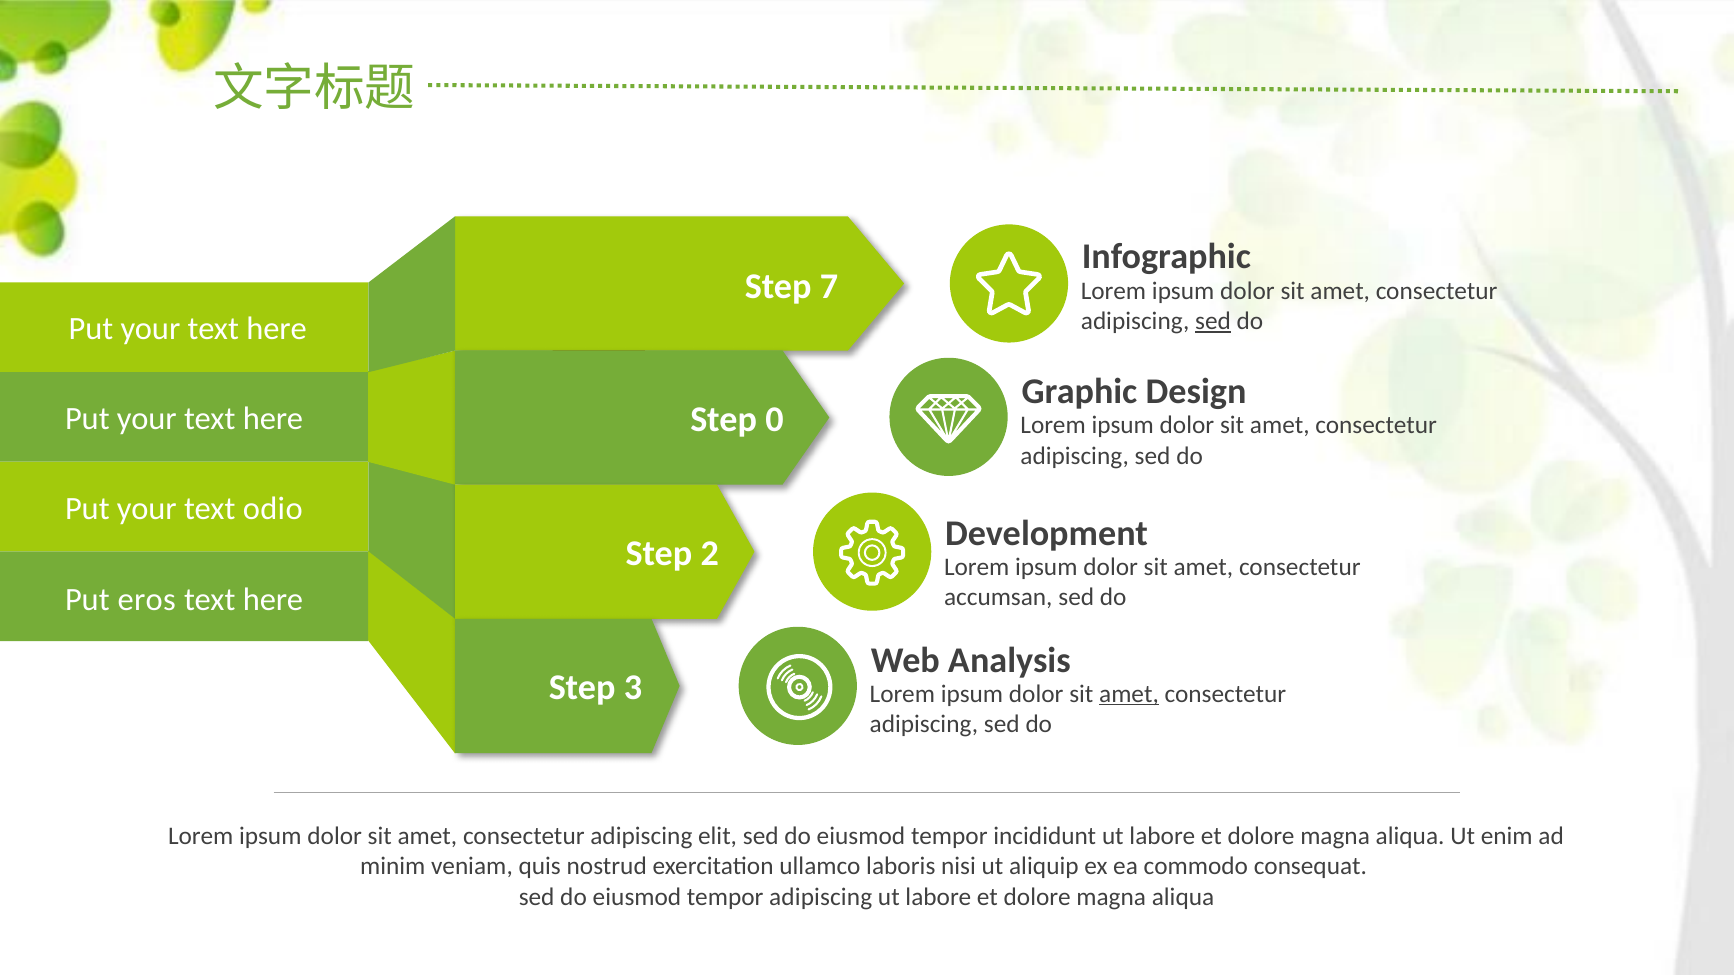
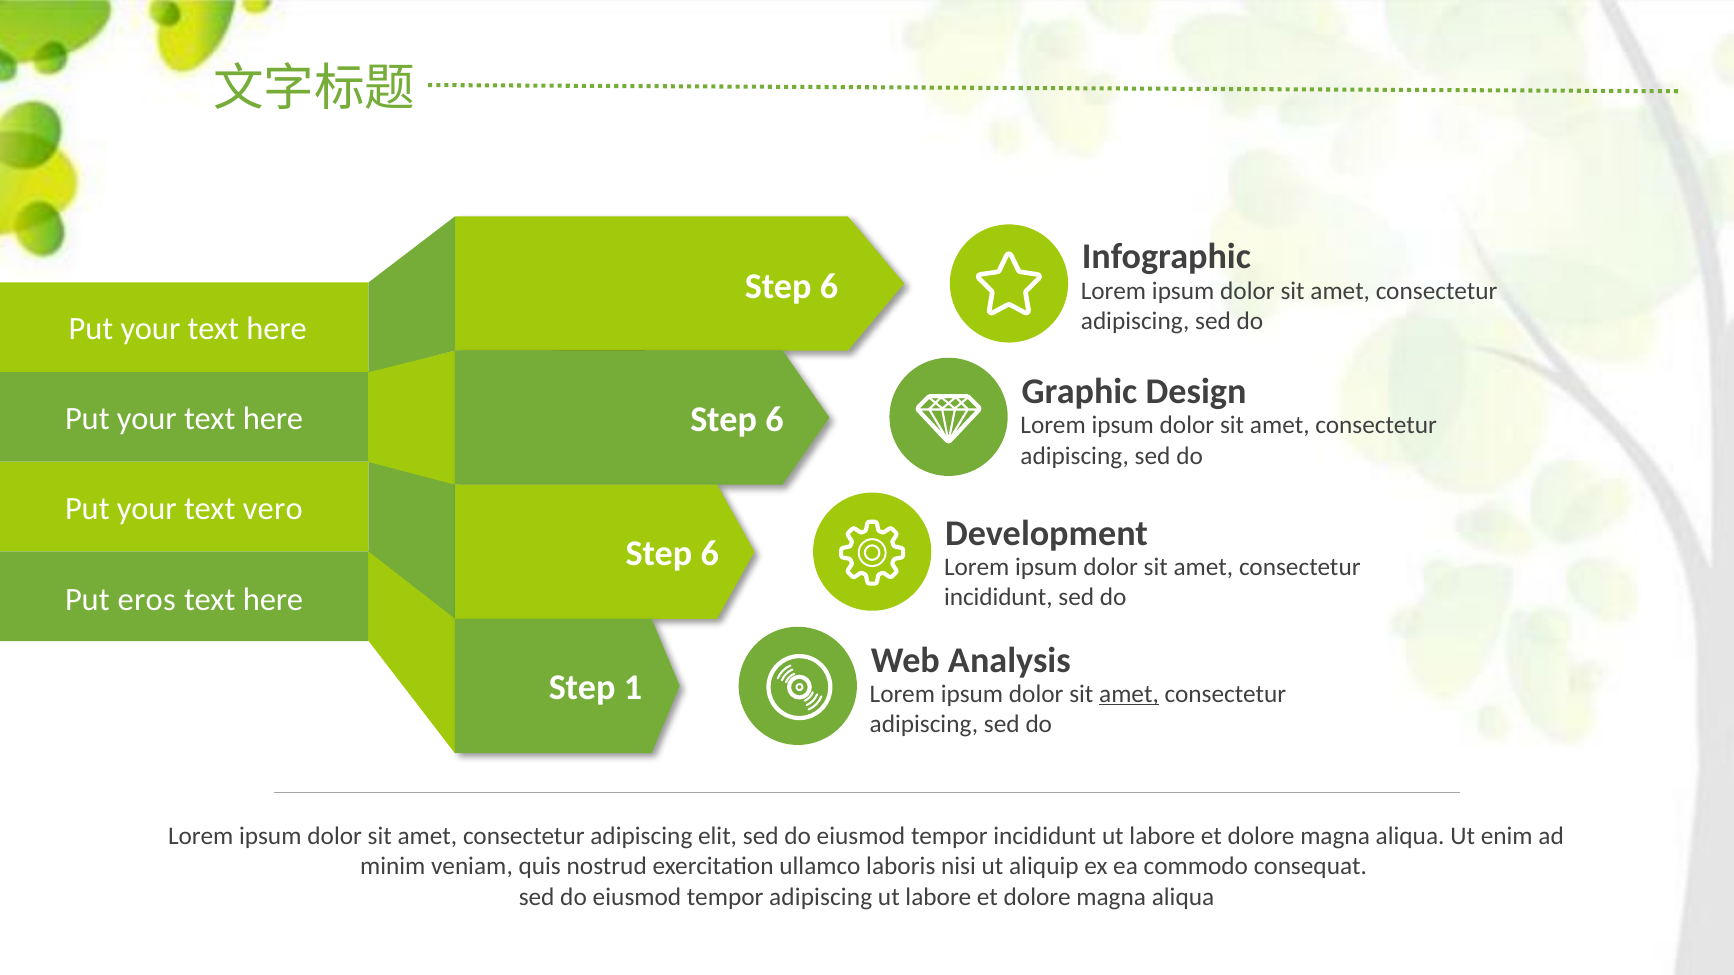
7 at (829, 287): 7 -> 6
sed at (1213, 321) underline: present -> none
0 at (774, 420): 0 -> 6
odio: odio -> vero
2 at (710, 554): 2 -> 6
accumsan at (998, 597): accumsan -> incididunt
3: 3 -> 1
